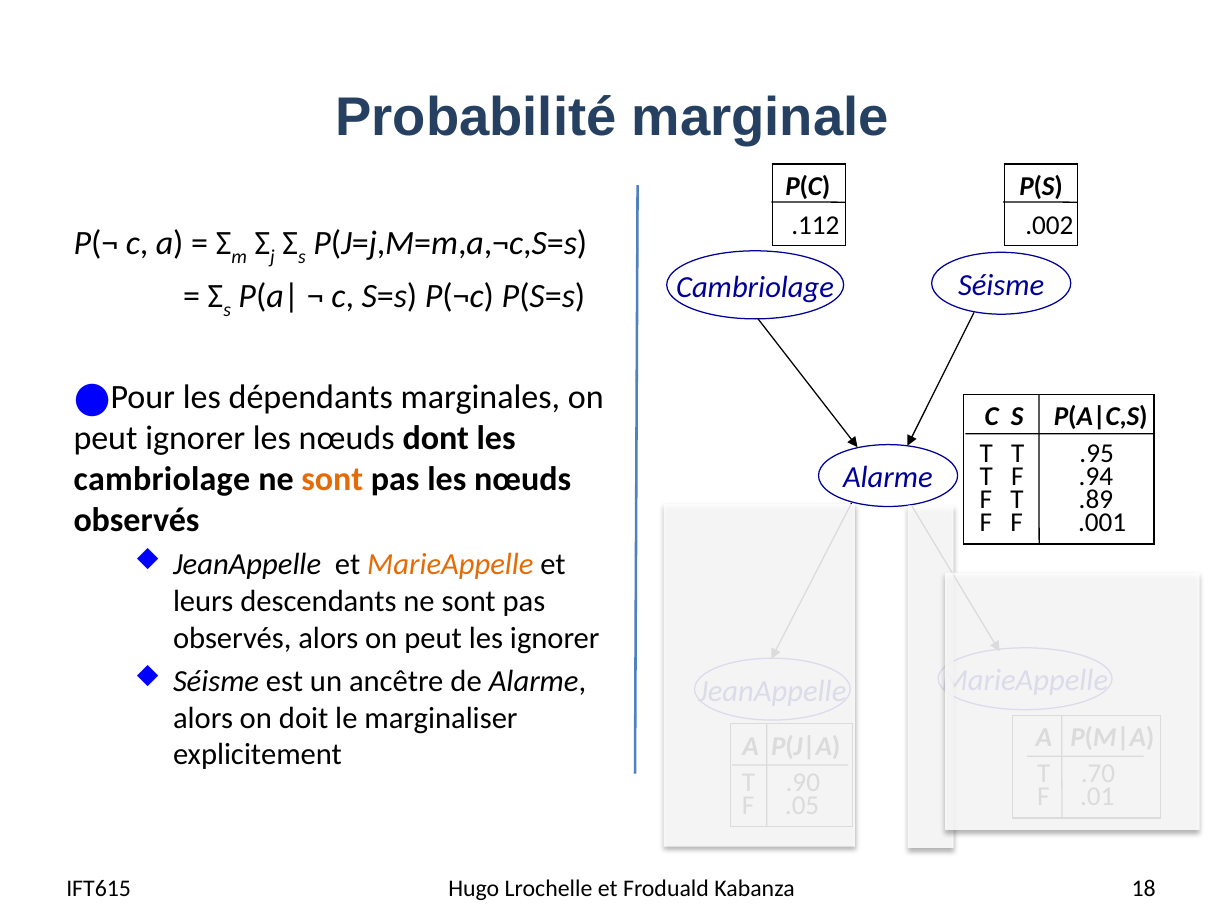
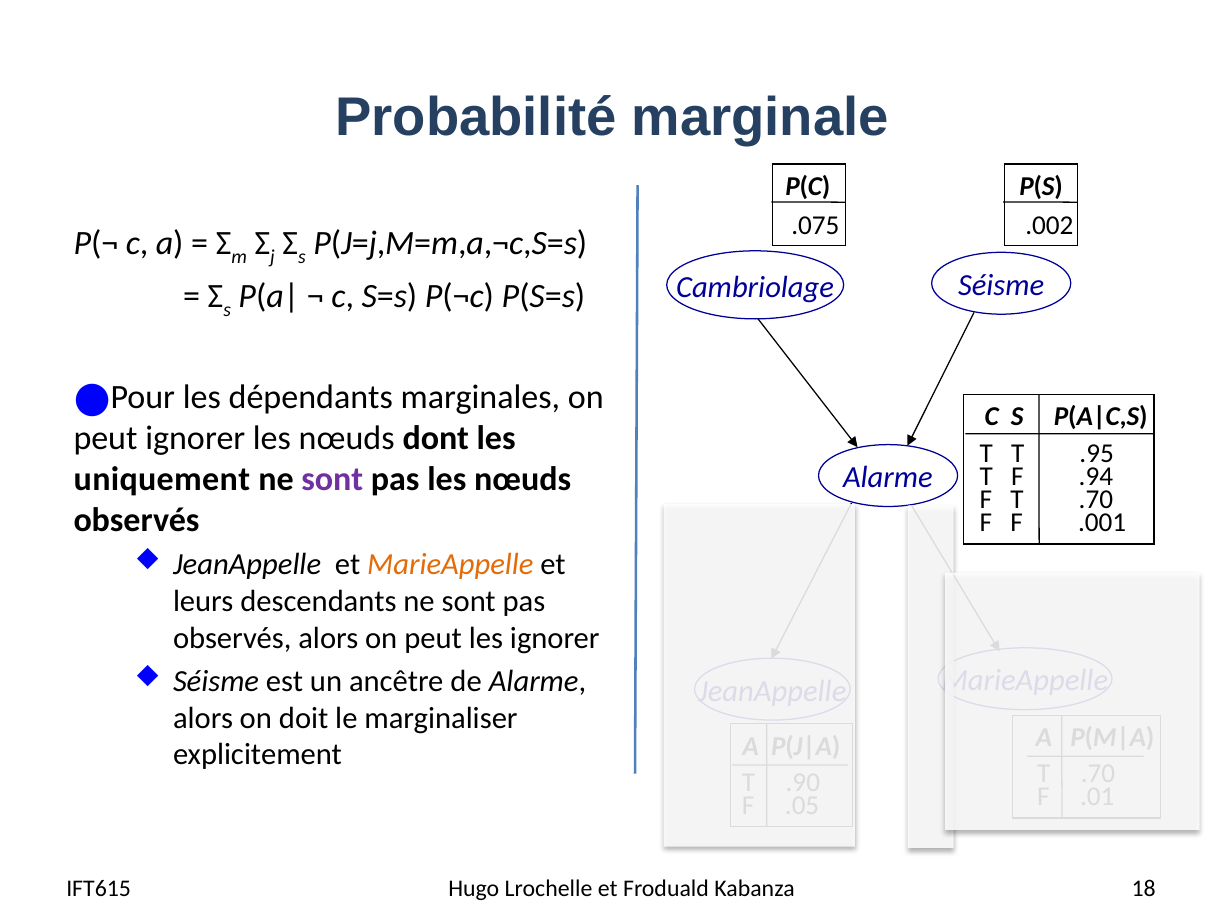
.112: .112 -> .075
cambriolage at (162, 479): cambriolage -> uniquement
sont at (332, 479) colour: orange -> purple
F T .89: .89 -> .70
